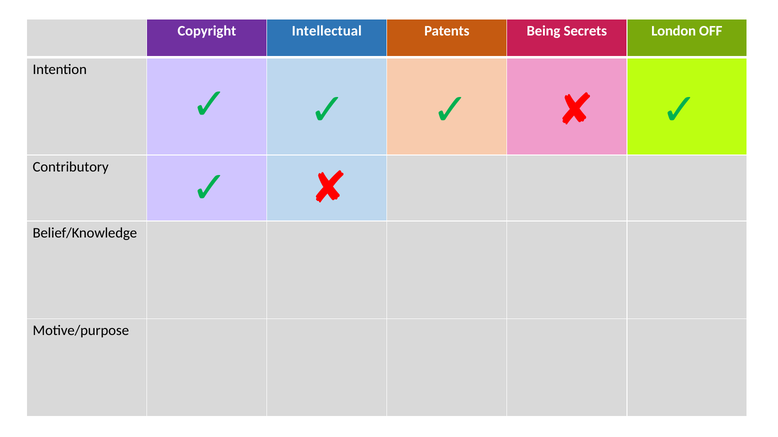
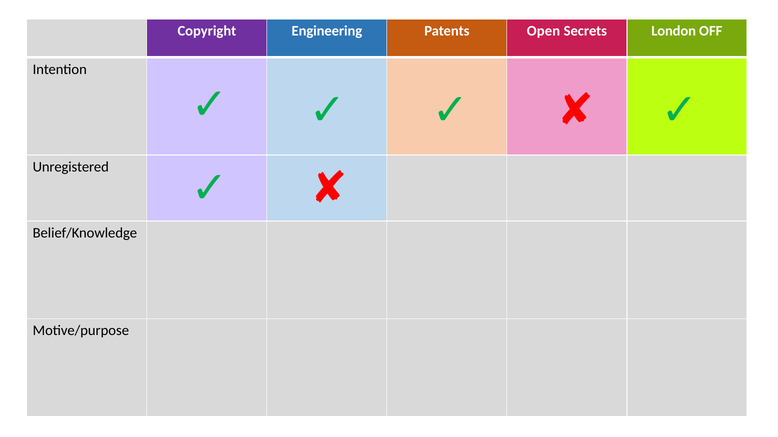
Intellectual: Intellectual -> Engineering
Being: Being -> Open
Contributory: Contributory -> Unregistered
